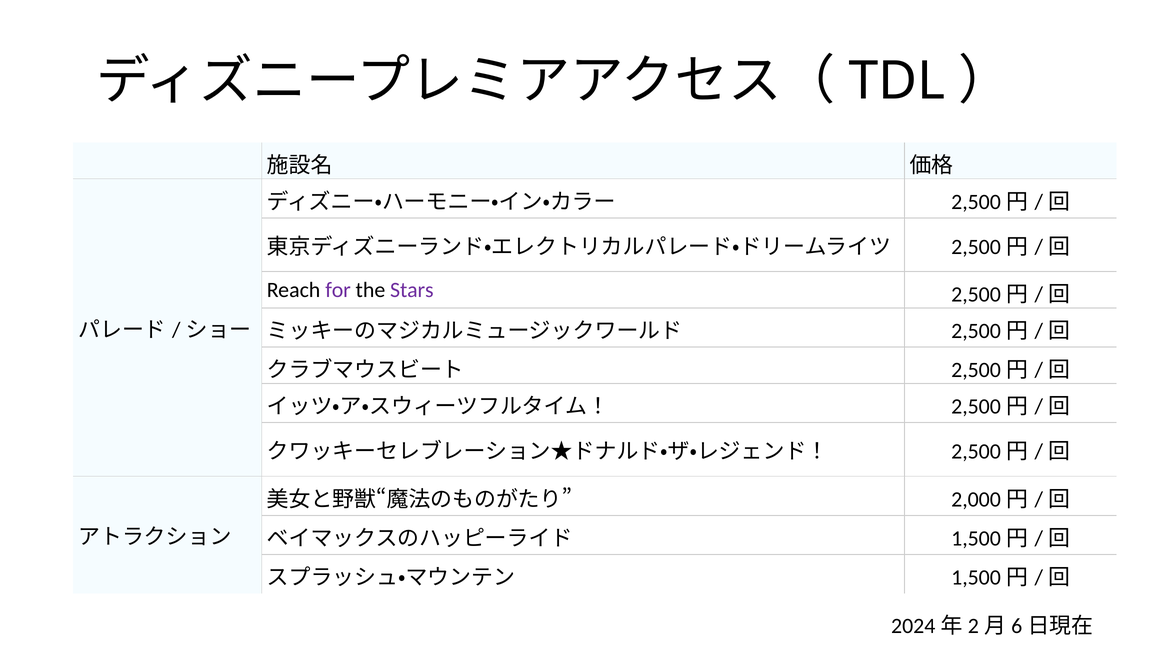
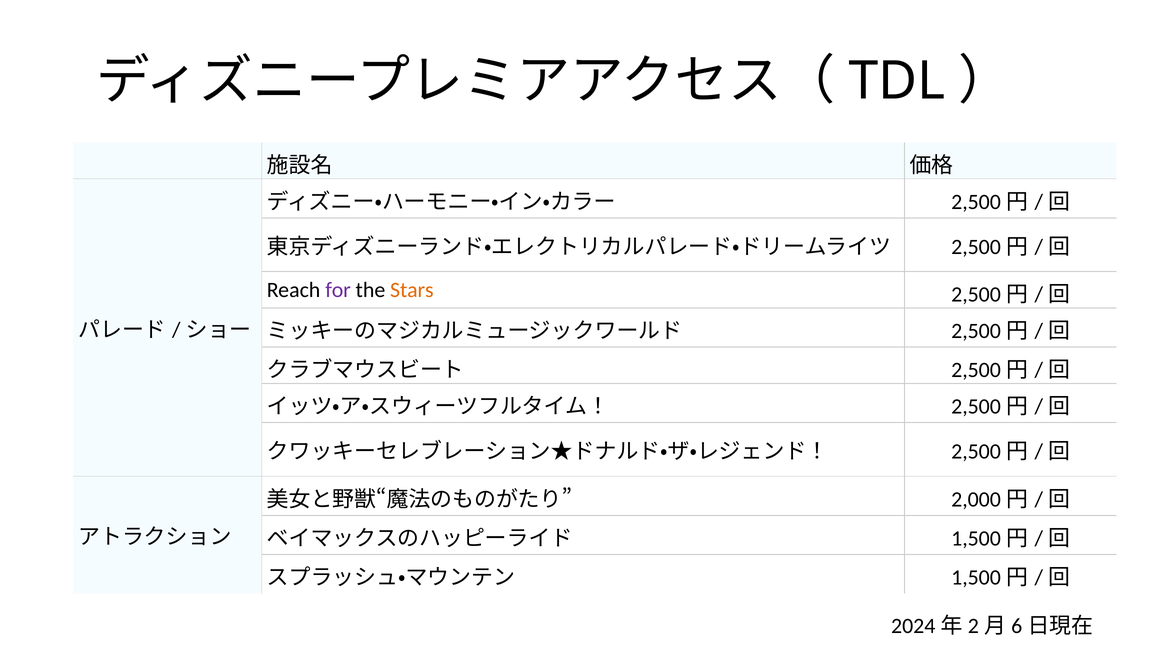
Stars colour: purple -> orange
